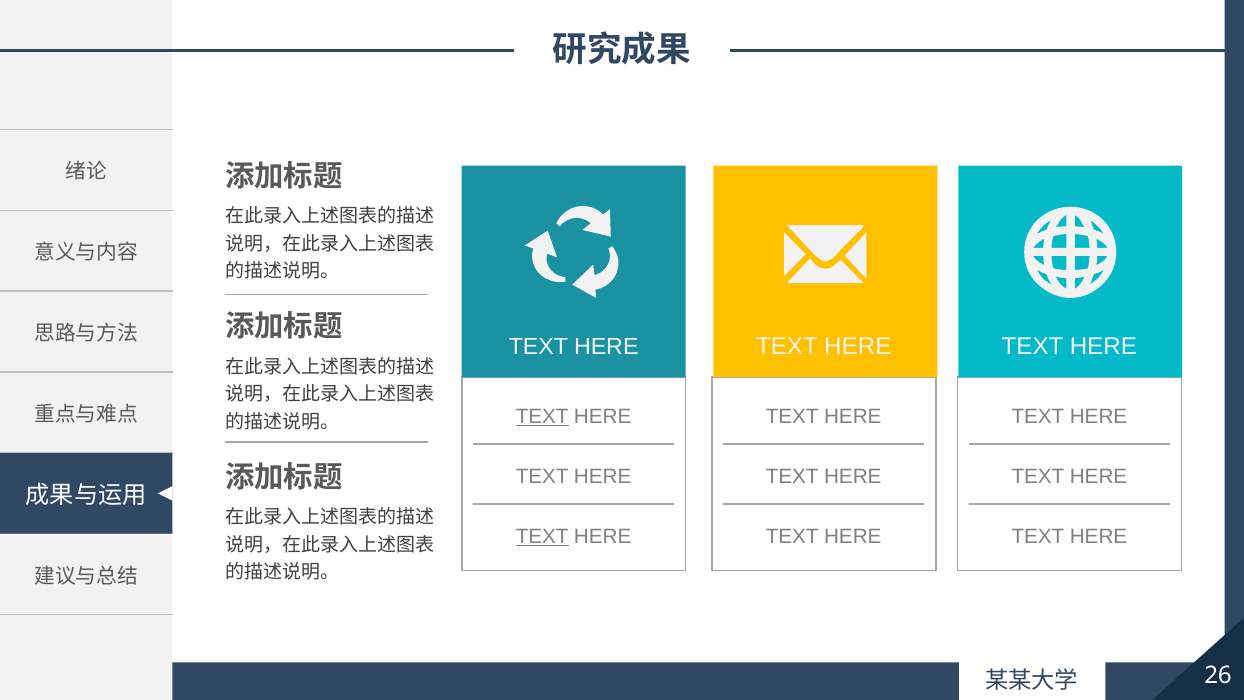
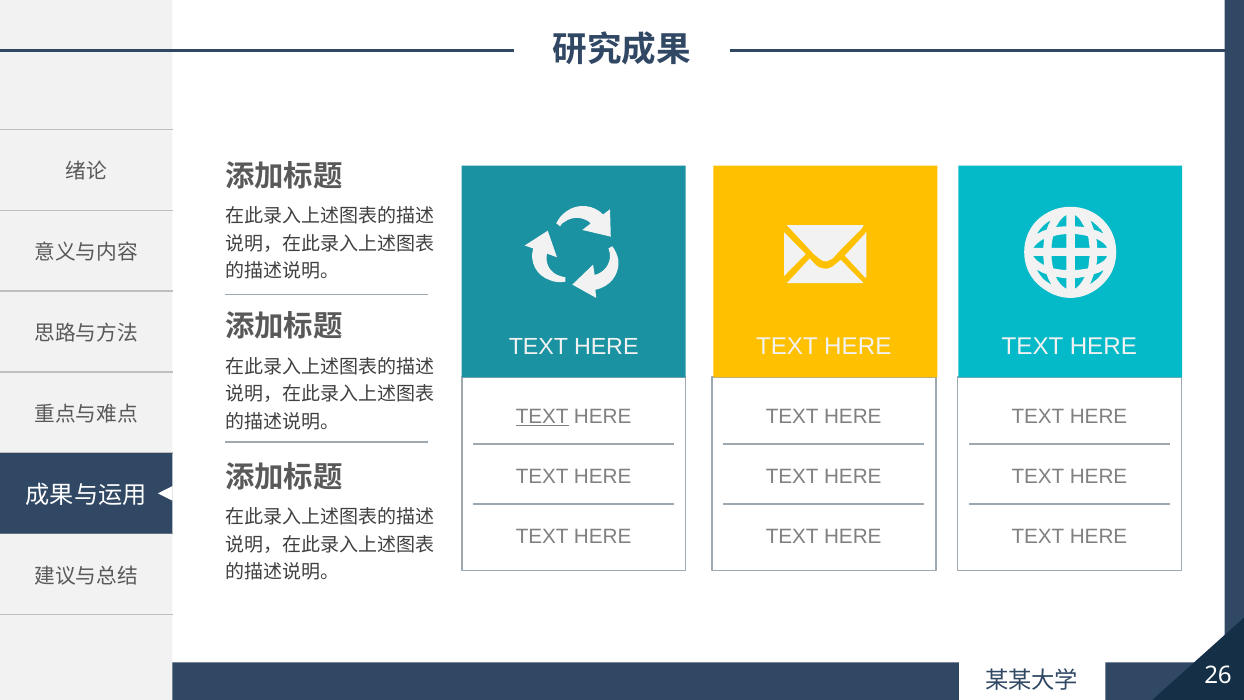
TEXT at (542, 536) underline: present -> none
